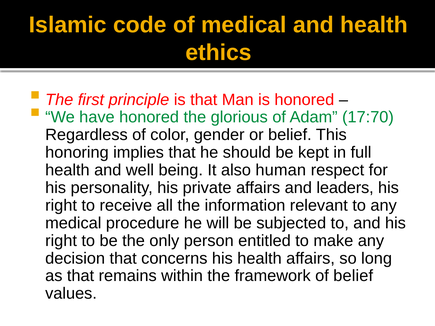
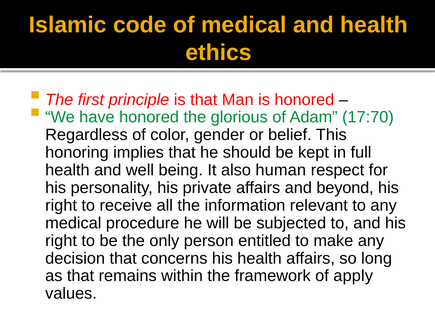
leaders: leaders -> beyond
of belief: belief -> apply
